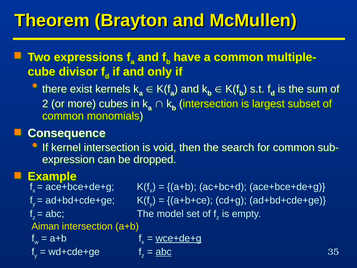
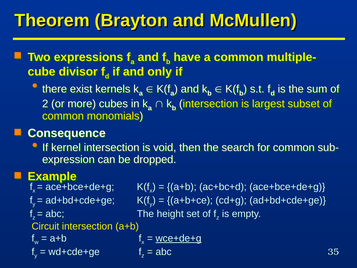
model: model -> height
Aiman: Aiman -> Circuit
abc at (164, 252) underline: present -> none
